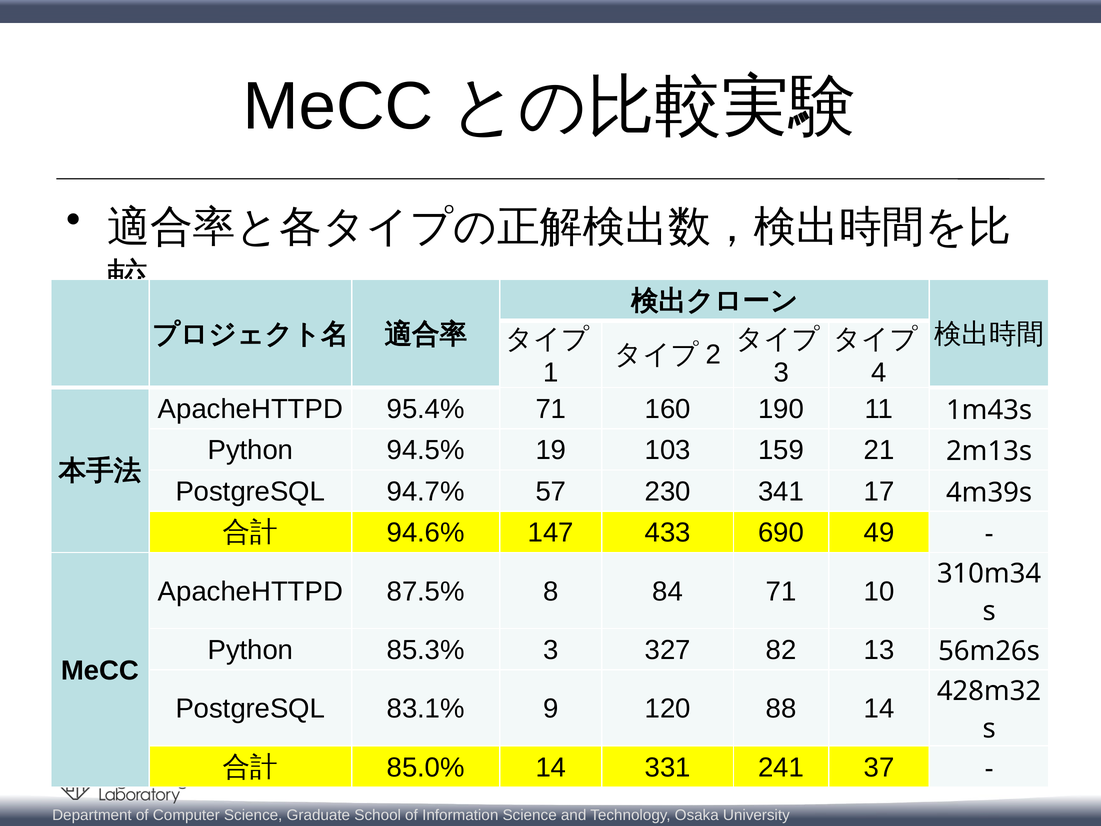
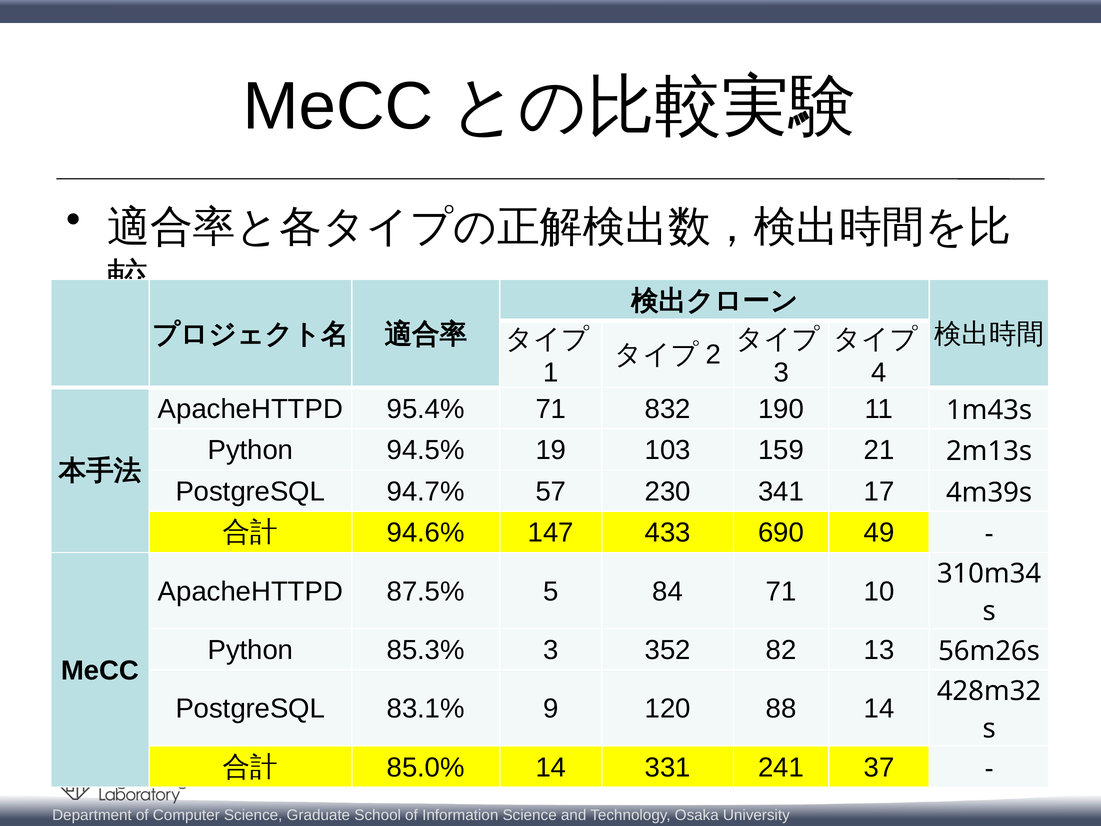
160: 160 -> 832
8: 8 -> 5
327: 327 -> 352
